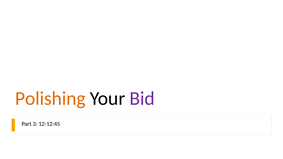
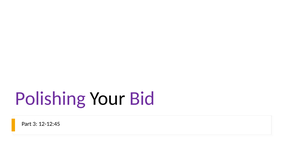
Polishing colour: orange -> purple
